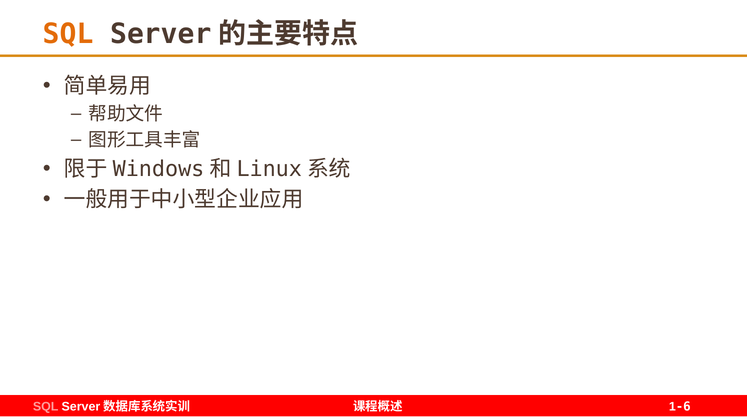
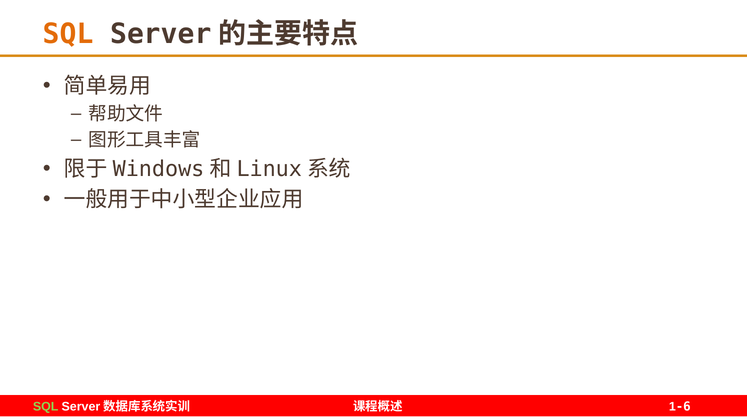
SQL at (46, 407) colour: pink -> light green
